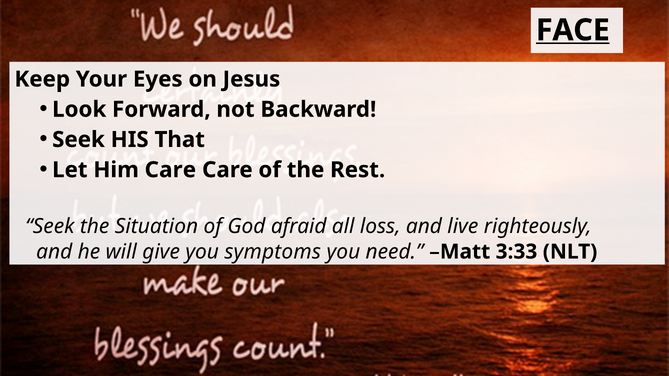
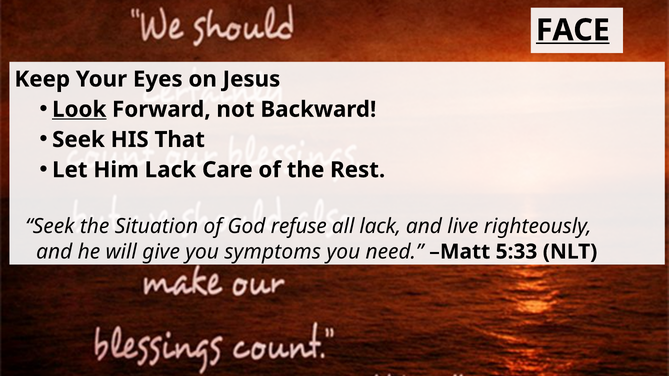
Look underline: none -> present
Him Care: Care -> Lack
afraid: afraid -> refuse
all loss: loss -> lack
3:33: 3:33 -> 5:33
